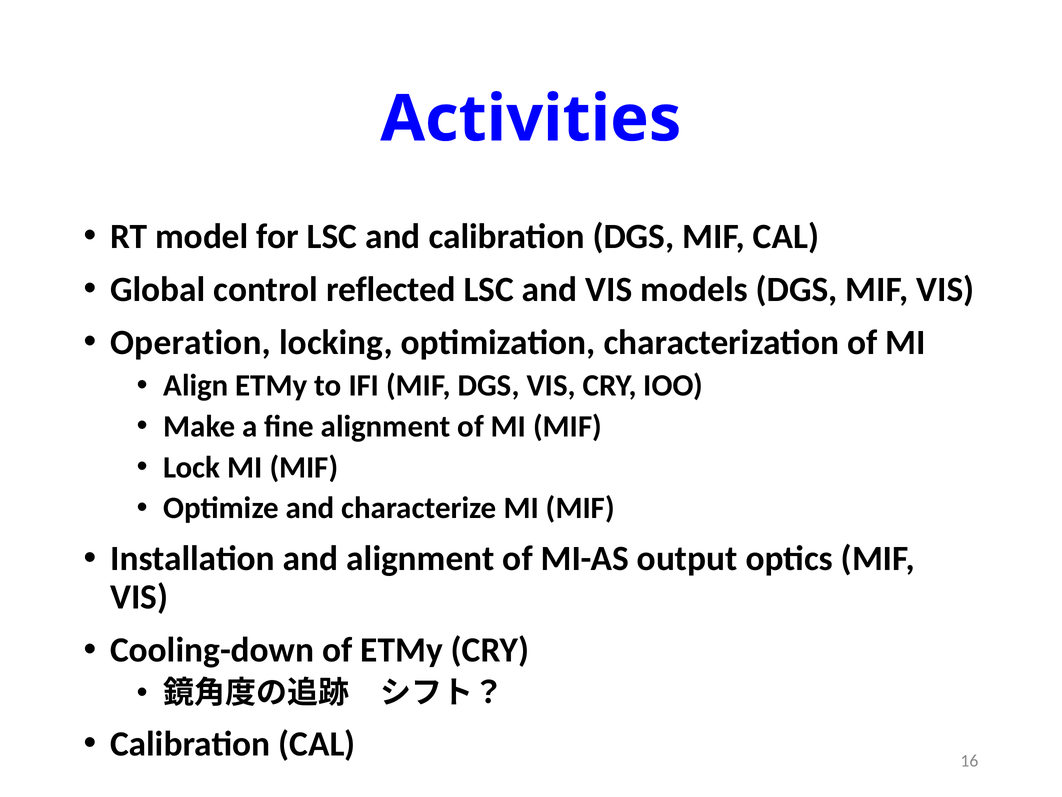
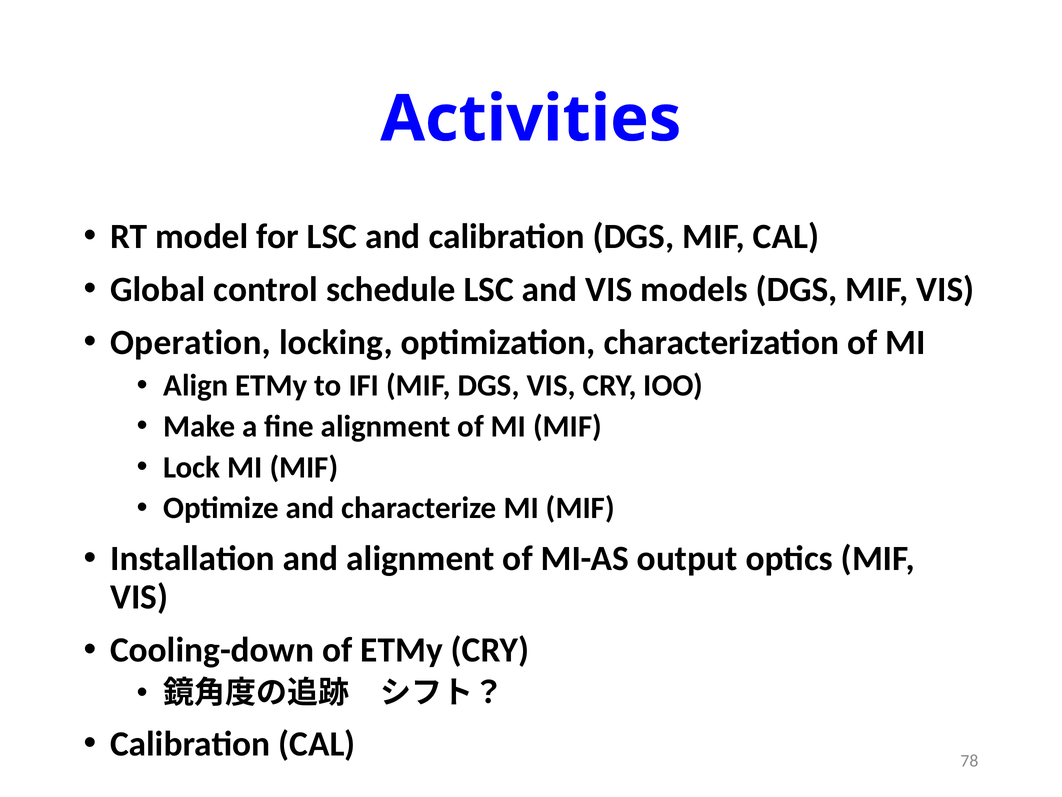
reflected: reflected -> schedule
16: 16 -> 78
